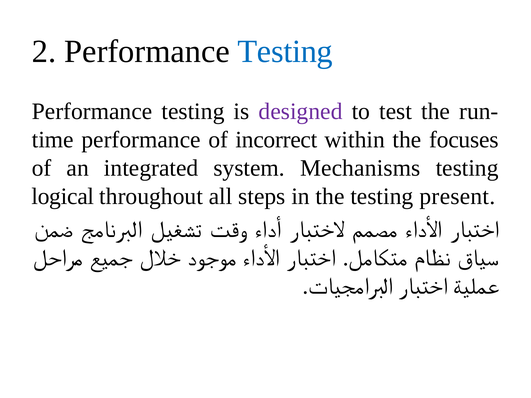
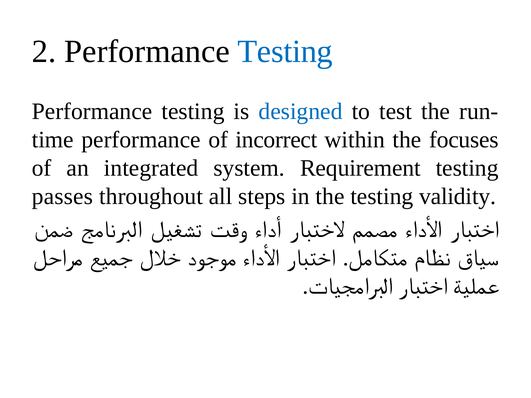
designed colour: purple -> blue
Mechanisms: Mechanisms -> Requirement
logical: logical -> passes
present: present -> validity
